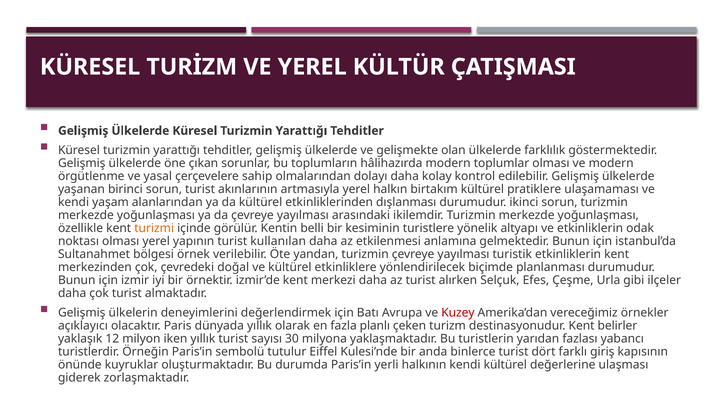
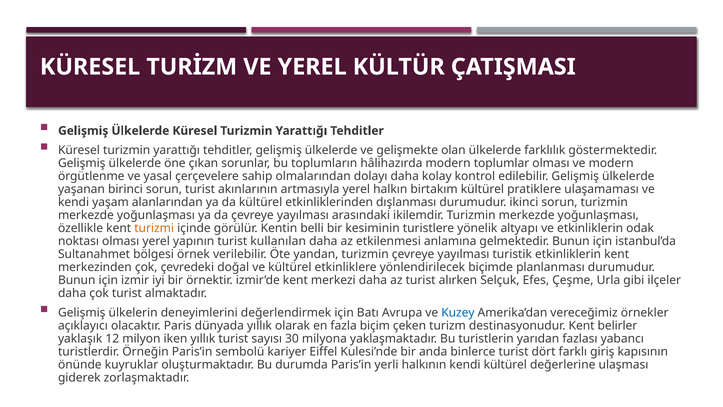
Kuzey colour: red -> blue
planlı: planlı -> biçim
tutulur: tutulur -> kariyer
